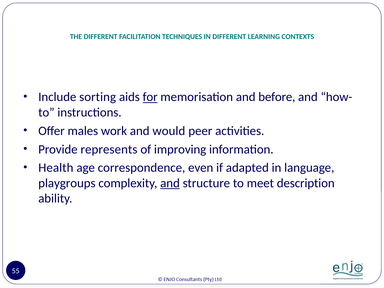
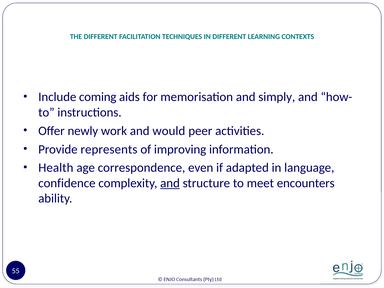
sorting: sorting -> coming
for underline: present -> none
before: before -> simply
males: males -> newly
playgroups: playgroups -> confidence
description: description -> encounters
